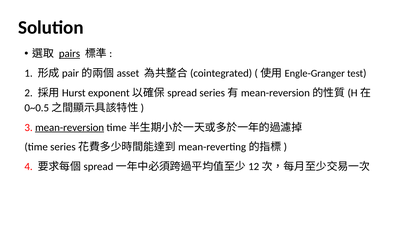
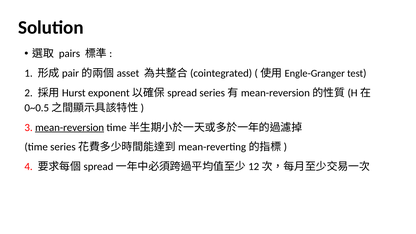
pairs underline: present -> none
